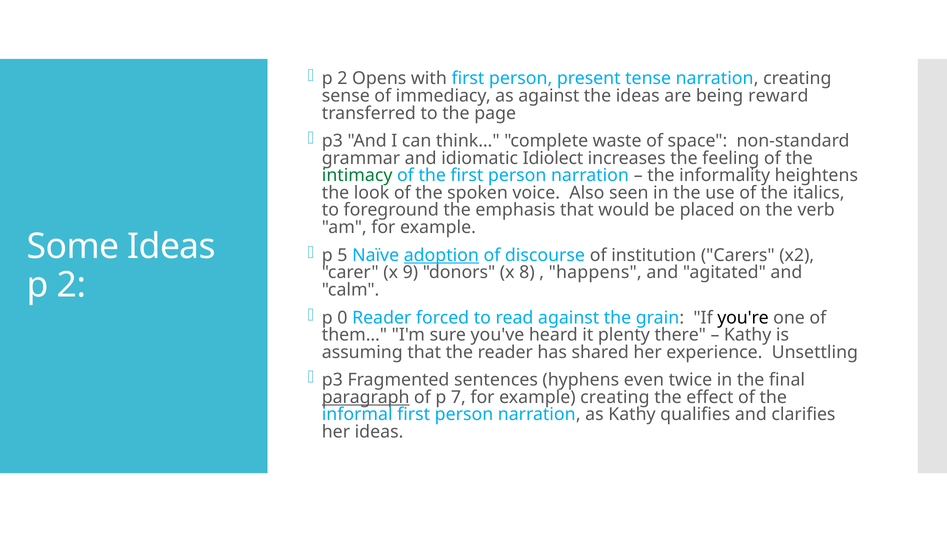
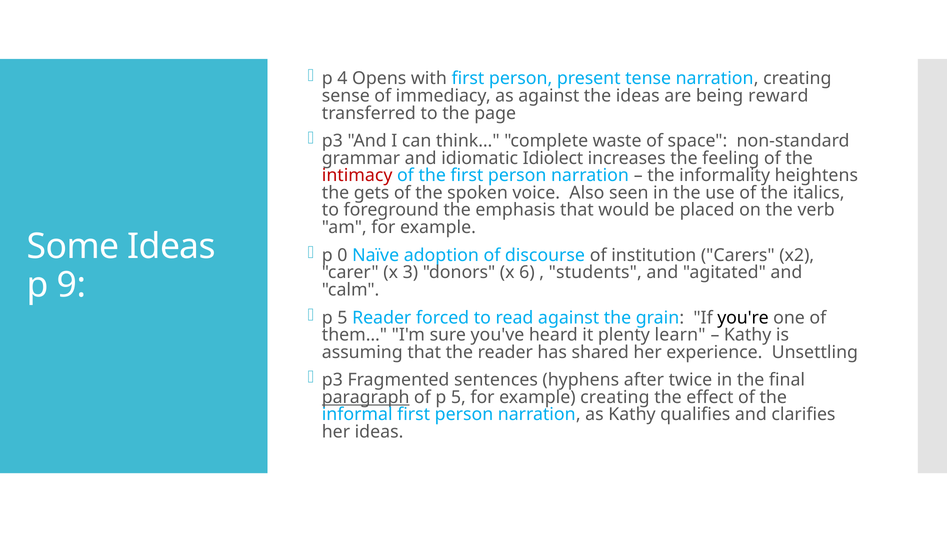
2 at (342, 79): 2 -> 4
intimacy colour: green -> red
look: look -> gets
5: 5 -> 0
adoption underline: present -> none
9: 9 -> 3
8: 8 -> 6
happens: happens -> students
2 at (71, 285): 2 -> 9
0 at (342, 317): 0 -> 5
there: there -> learn
even: even -> after
of p 7: 7 -> 5
